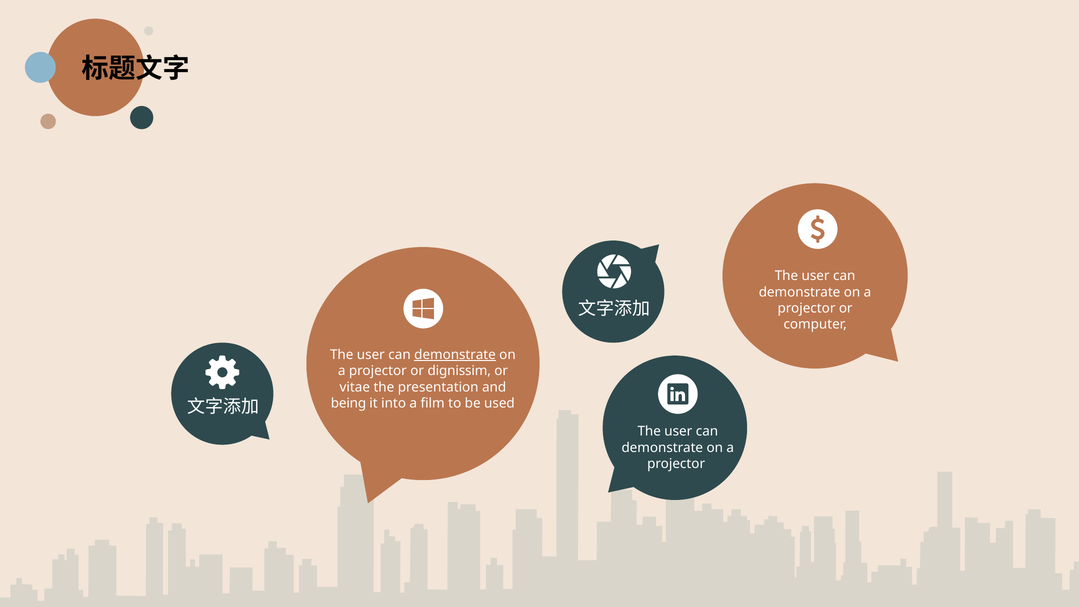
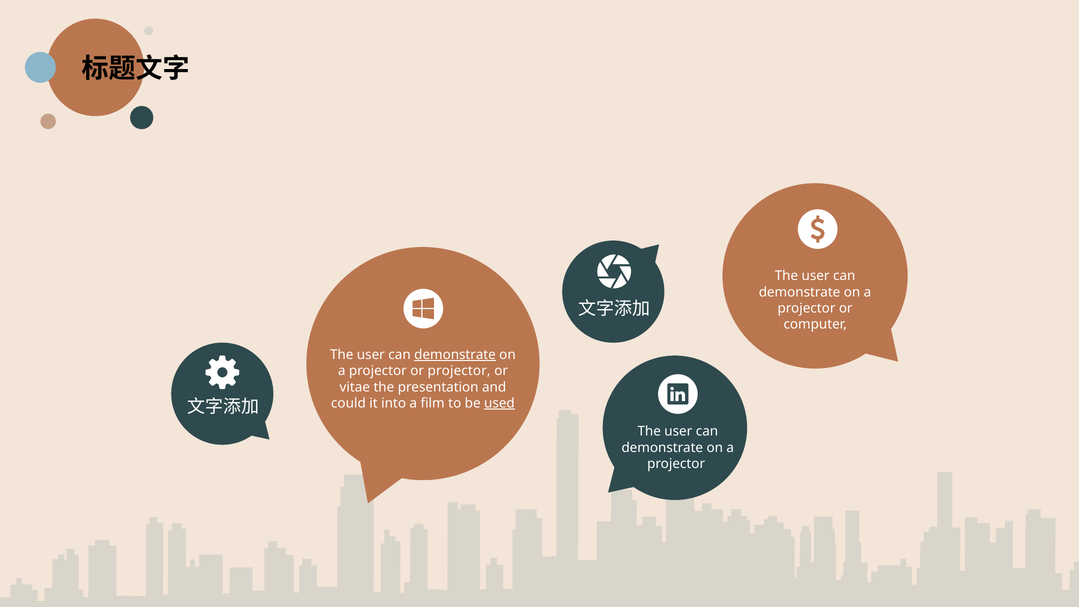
or dignissim: dignissim -> projector
being: being -> could
used underline: none -> present
